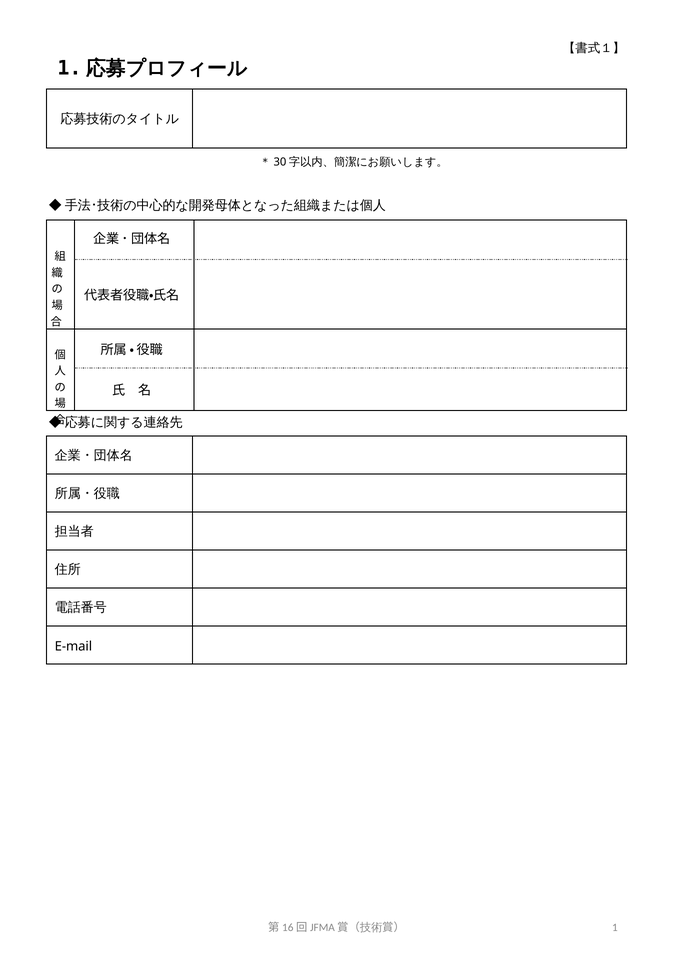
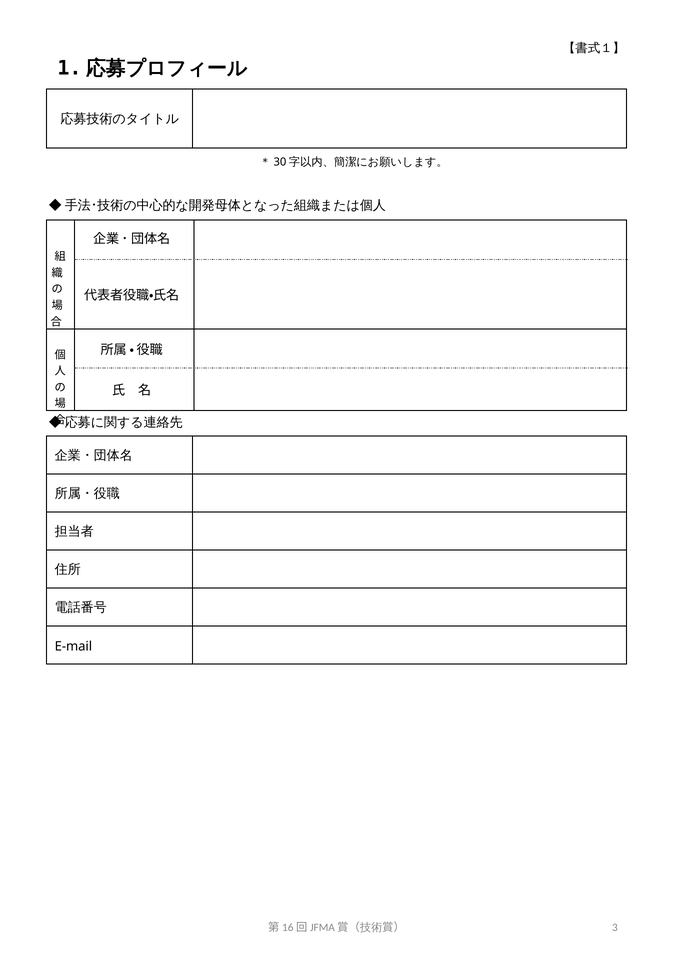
1: 1 -> 3
